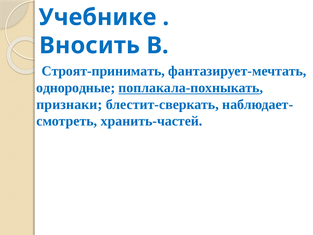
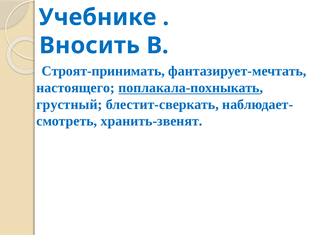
однородные: однородные -> настоящего
признаки: признаки -> грустный
хранить-частей: хранить-частей -> хранить-звенят
